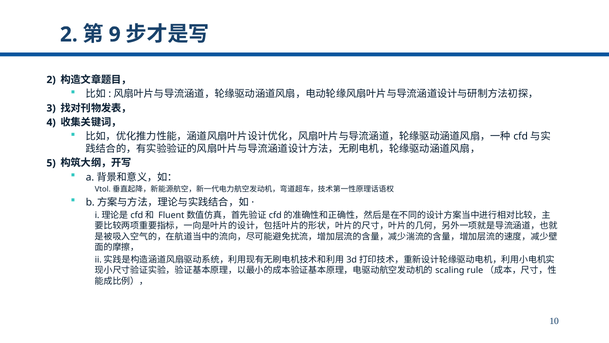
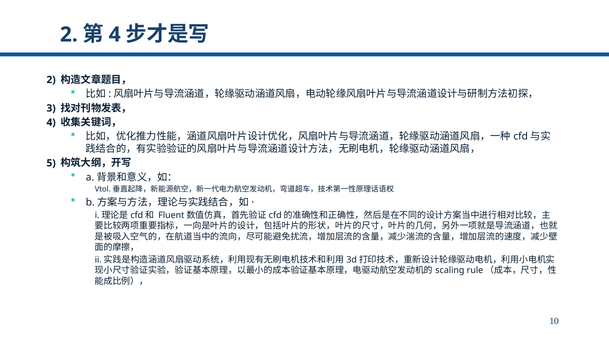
9 at (115, 34): 9 -> 4
